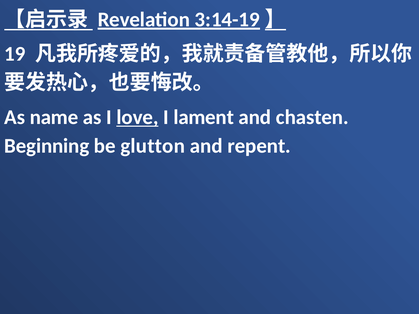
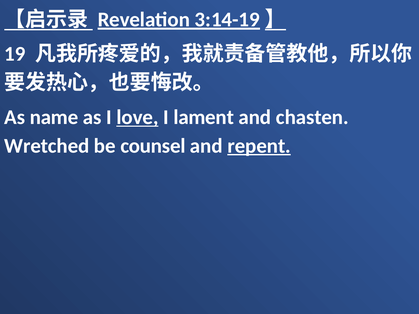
Beginning: Beginning -> Wretched
glutton: glutton -> counsel
repent underline: none -> present
